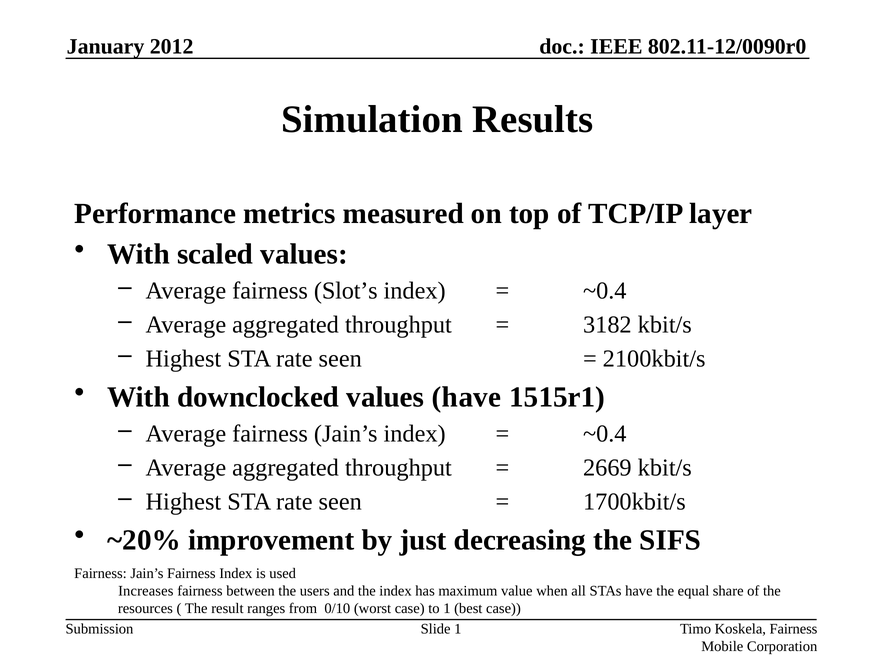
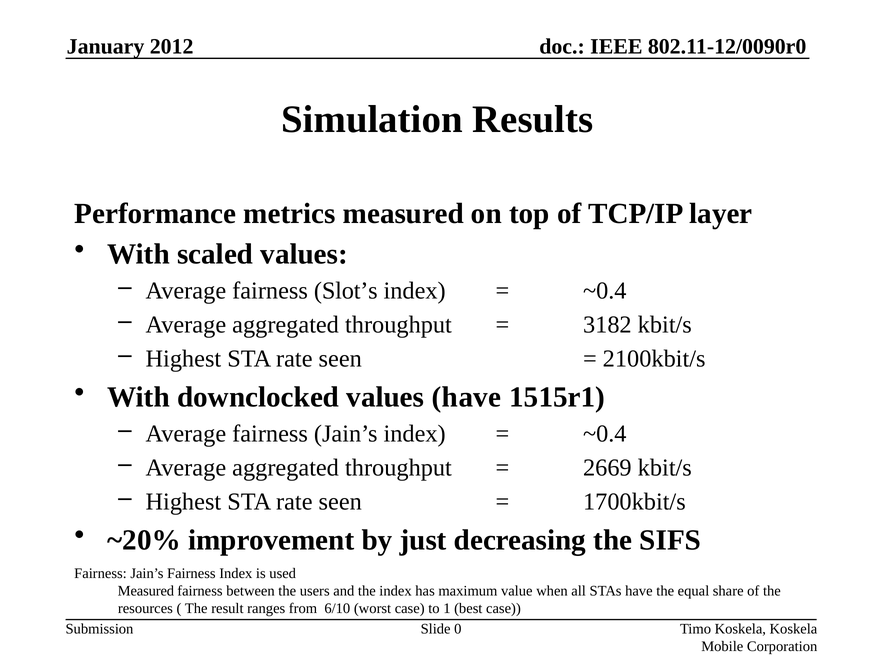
Increases at (146, 591): Increases -> Measured
0/10: 0/10 -> 6/10
Slide 1: 1 -> 0
Koskela Fairness: Fairness -> Koskela
